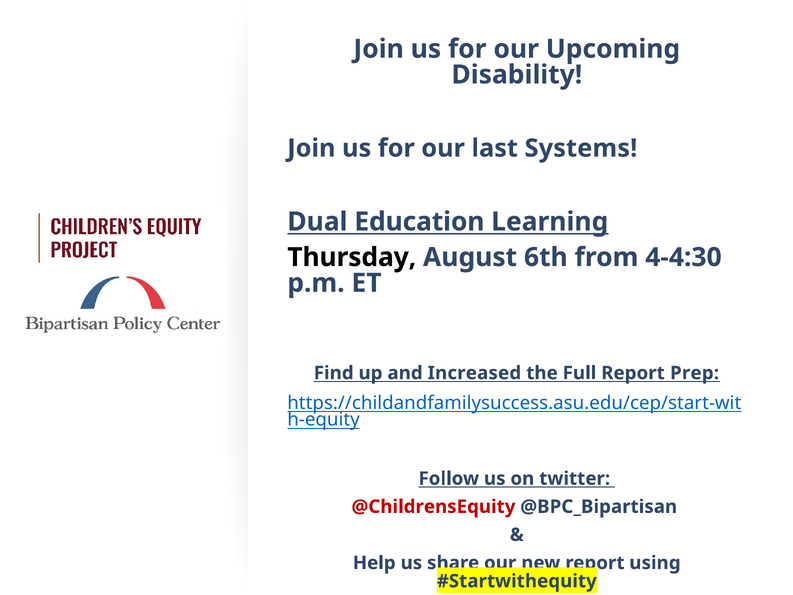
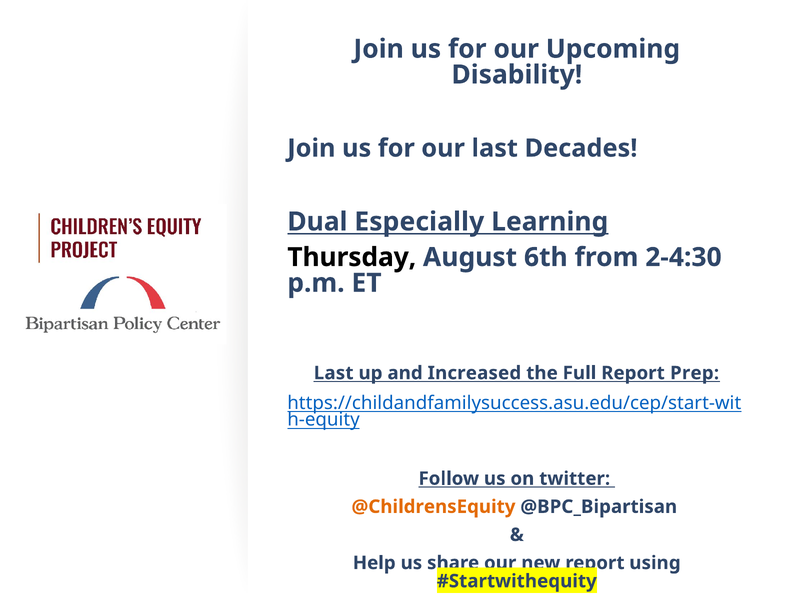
Systems: Systems -> Decades
Education: Education -> Especially
4-4:30: 4-4:30 -> 2-4:30
Find at (334, 373): Find -> Last
@ChildrensEquity colour: red -> orange
